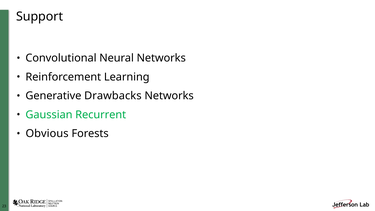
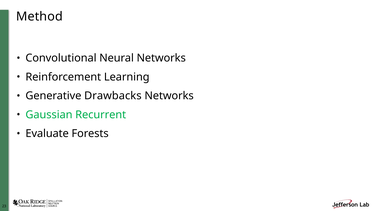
Support: Support -> Method
Obvious: Obvious -> Evaluate
